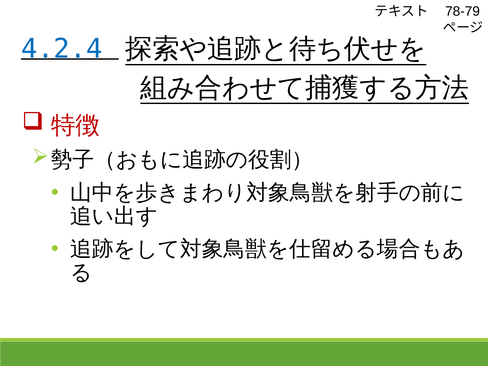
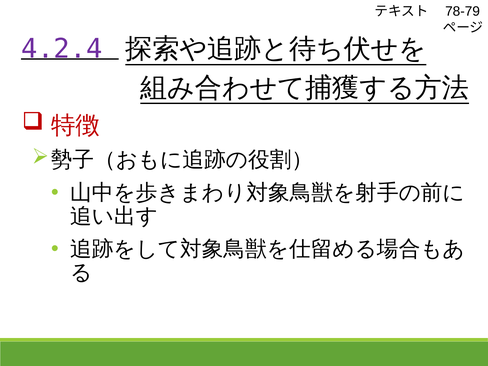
4.2.4 colour: blue -> purple
